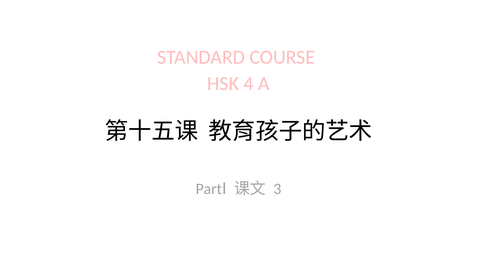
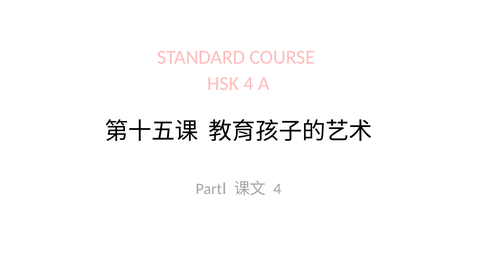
3 at (277, 189): 3 -> 4
